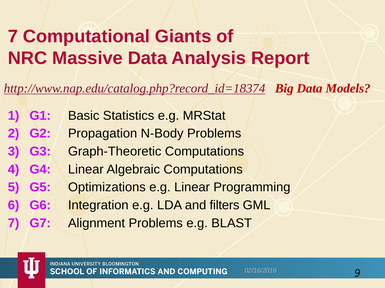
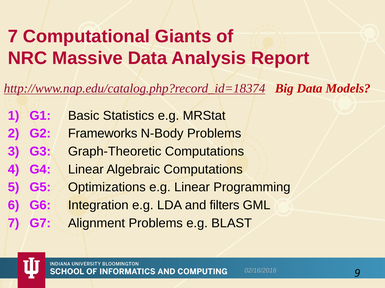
Propagation: Propagation -> Frameworks
